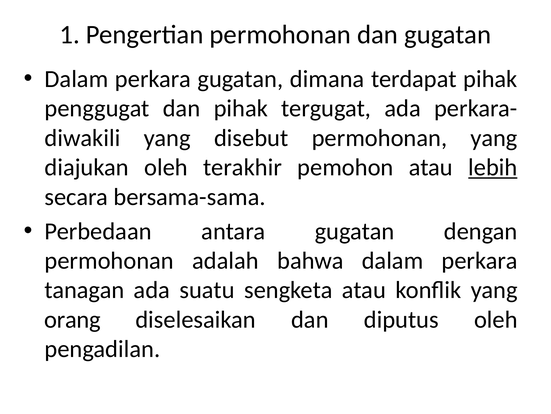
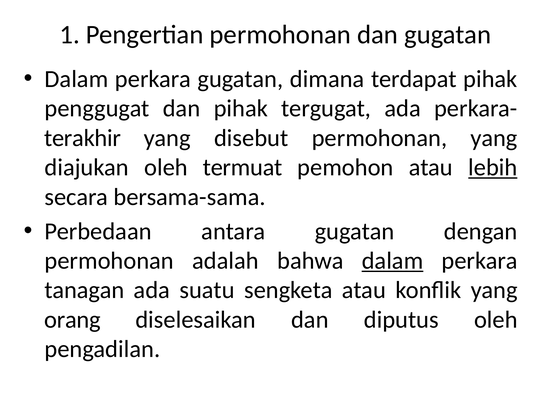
diwakili: diwakili -> terakhir
terakhir: terakhir -> termuat
dalam at (392, 260) underline: none -> present
